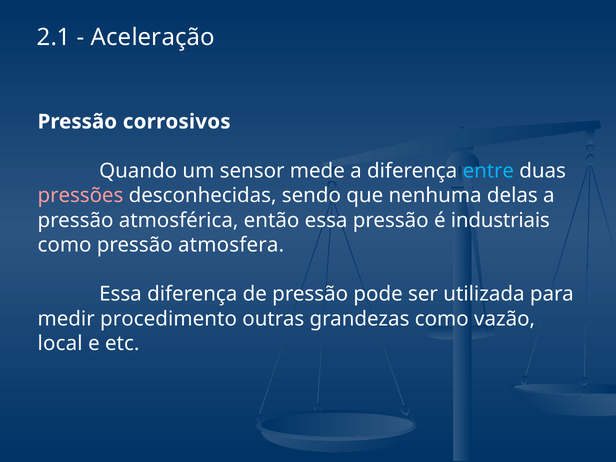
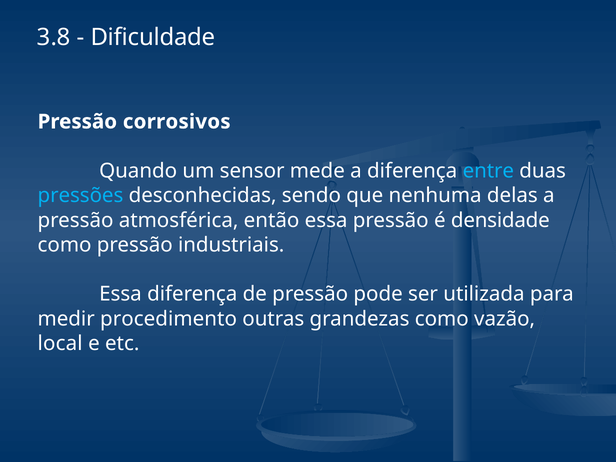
2.1: 2.1 -> 3.8
Aceleração: Aceleração -> Dificuldade
pressões colour: pink -> light blue
industriais: industriais -> densidade
atmosfera: atmosfera -> industriais
